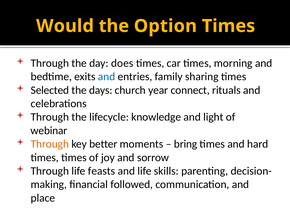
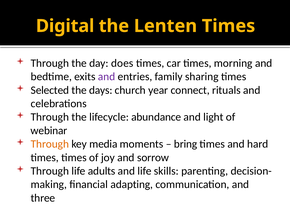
Would: Would -> Digital
Option: Option -> Lenten
and at (107, 77) colour: blue -> purple
knowledge: knowledge -> abundance
better: better -> media
feasts: feasts -> adults
followed: followed -> adapting
place: place -> three
